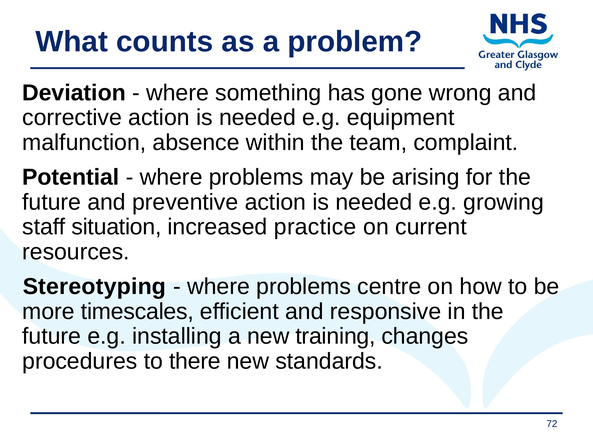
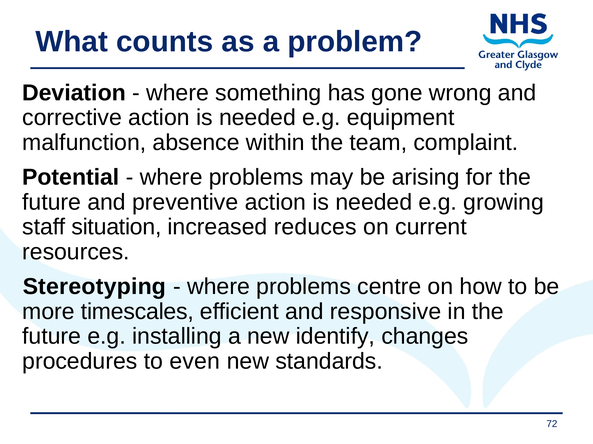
practice: practice -> reduces
training: training -> identify
there: there -> even
